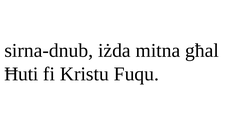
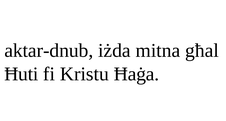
sirna-dnub: sirna-dnub -> aktar-dnub
Fuqu: Fuqu -> Ħaġa
